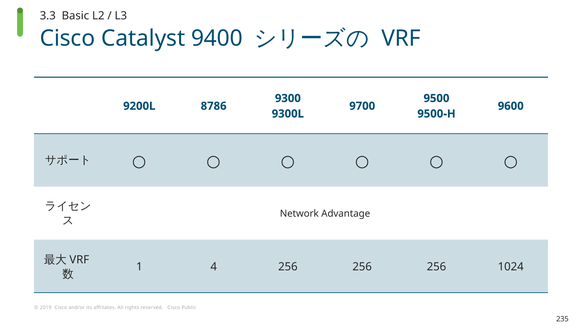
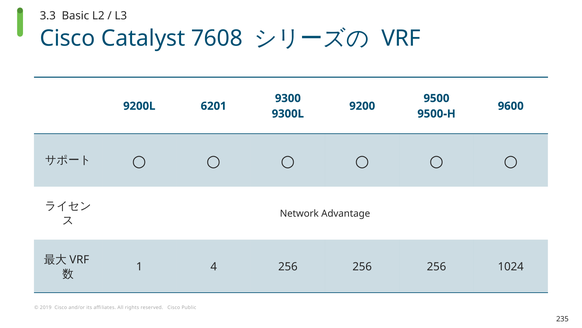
9400: 9400 -> 7608
8786: 8786 -> 6201
9700: 9700 -> 9200
